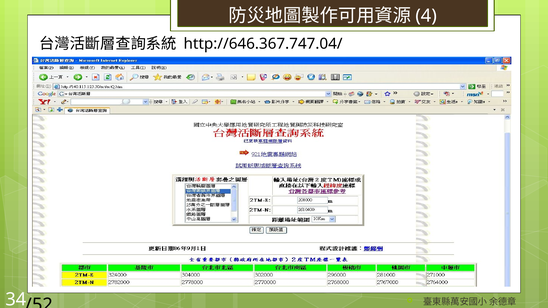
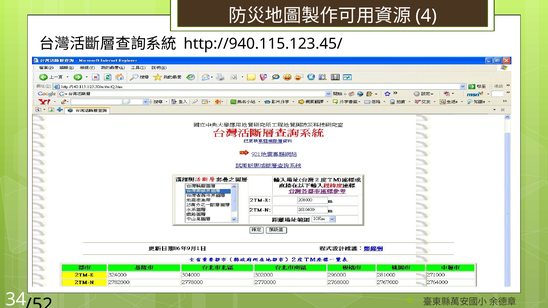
http://646.367.747.04/: http://646.367.747.04/ -> http://940.115.123.45/
